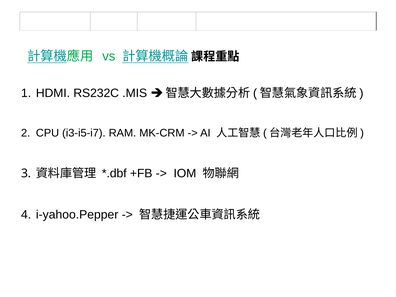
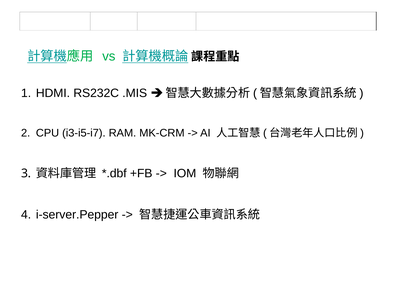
i-yahoo.Pepper: i-yahoo.Pepper -> i-server.Pepper
